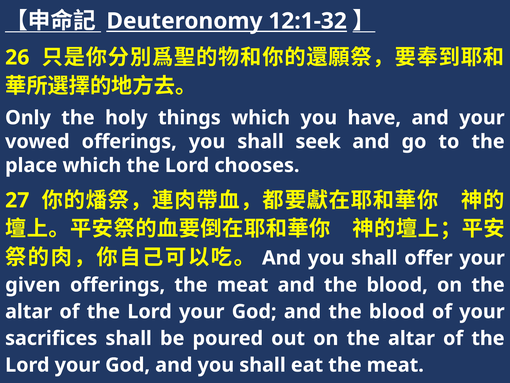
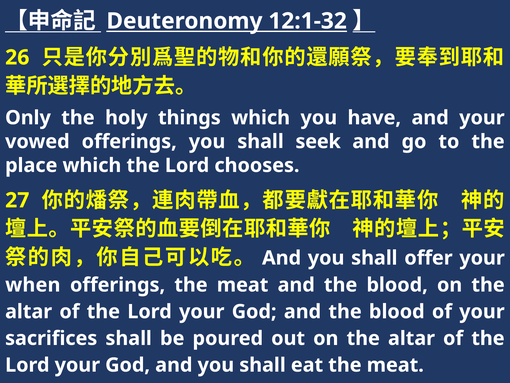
given: given -> when
